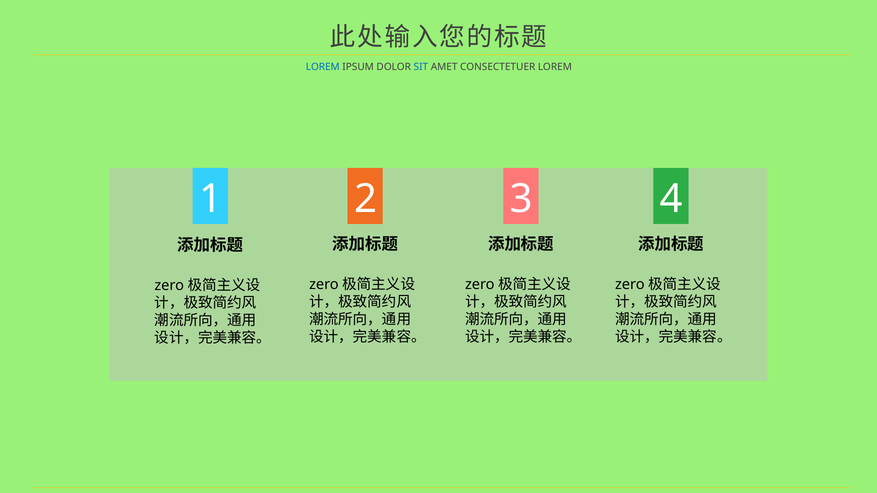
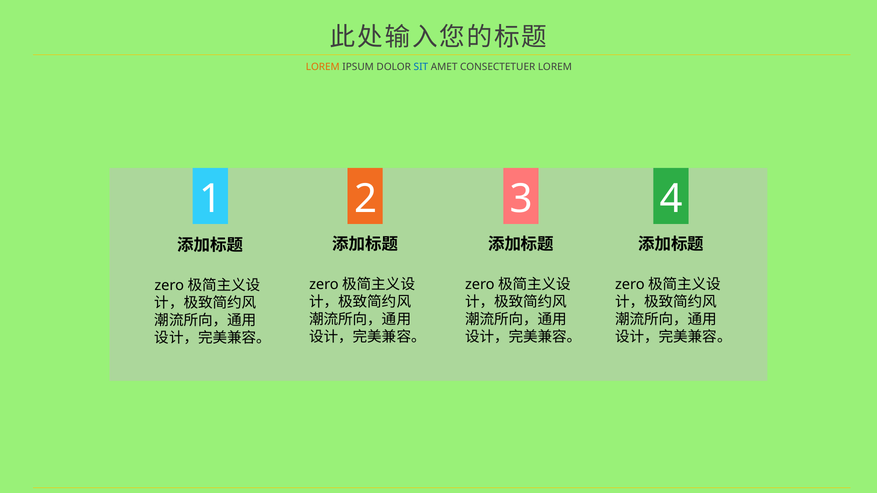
LOREM at (323, 67) colour: blue -> orange
